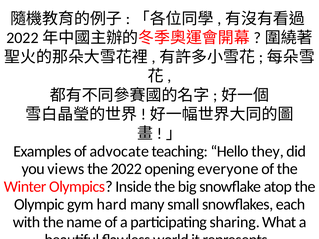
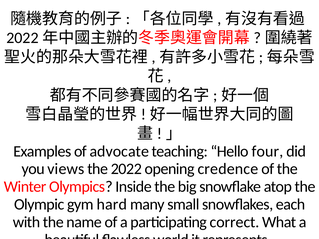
they: they -> four
everyone: everyone -> credence
sharing: sharing -> correct
